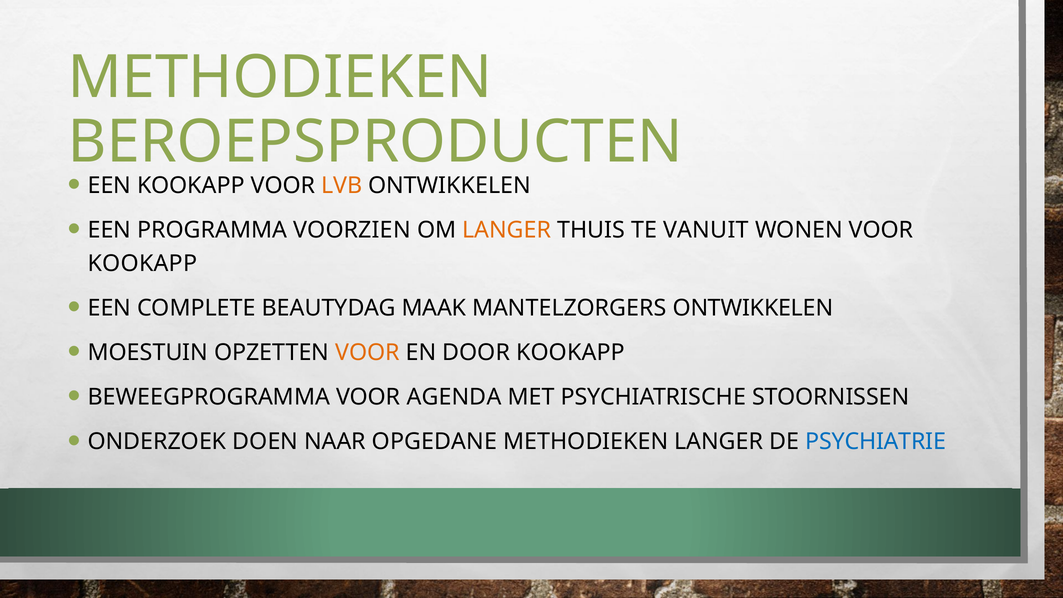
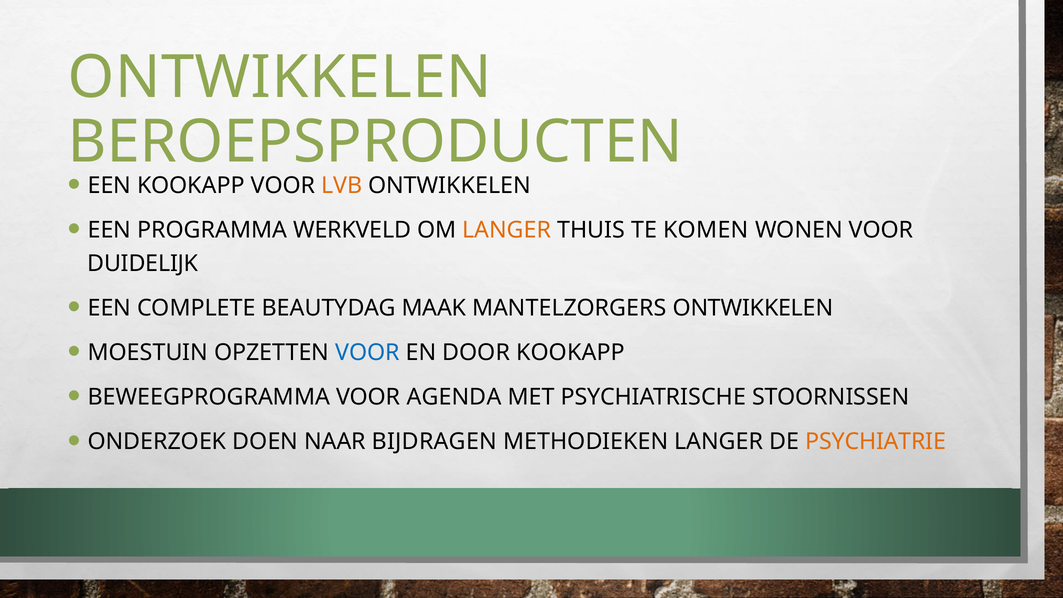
METHODIEKEN at (280, 77): METHODIEKEN -> ONTWIKKELEN
VOORZIEN: VOORZIEN -> WERKVELD
VANUIT: VANUIT -> KOMEN
KOOKAPP at (143, 263): KOOKAPP -> DUIDELIJK
VOOR at (367, 352) colour: orange -> blue
OPGEDANE: OPGEDANE -> BIJDRAGEN
PSYCHIATRIE colour: blue -> orange
